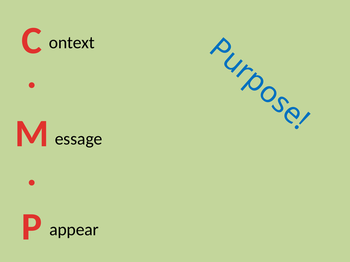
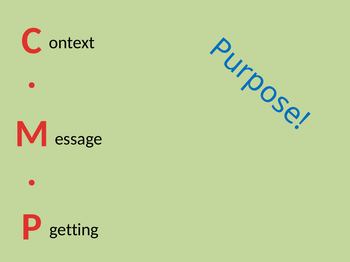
appear: appear -> getting
